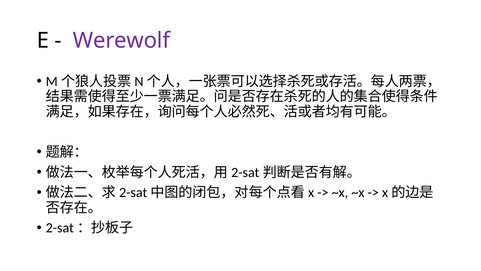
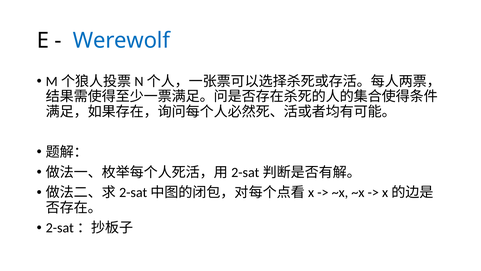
Werewolf colour: purple -> blue
